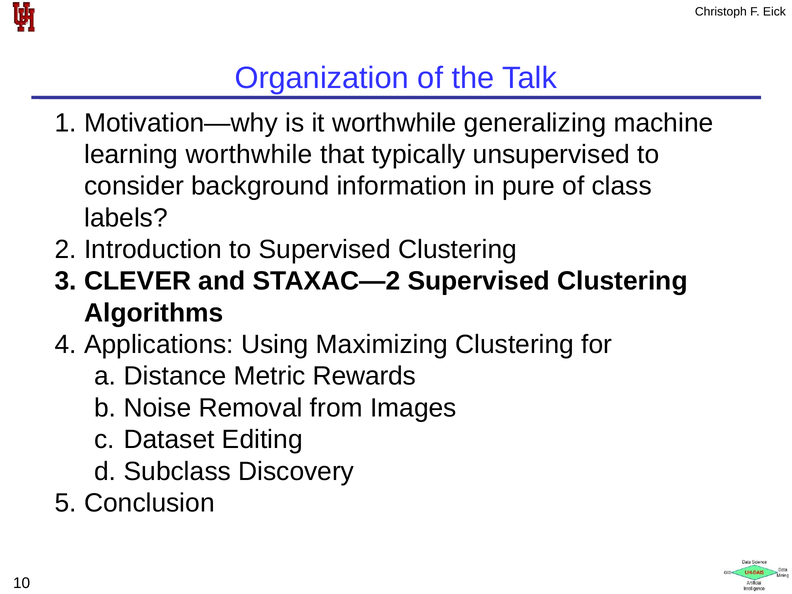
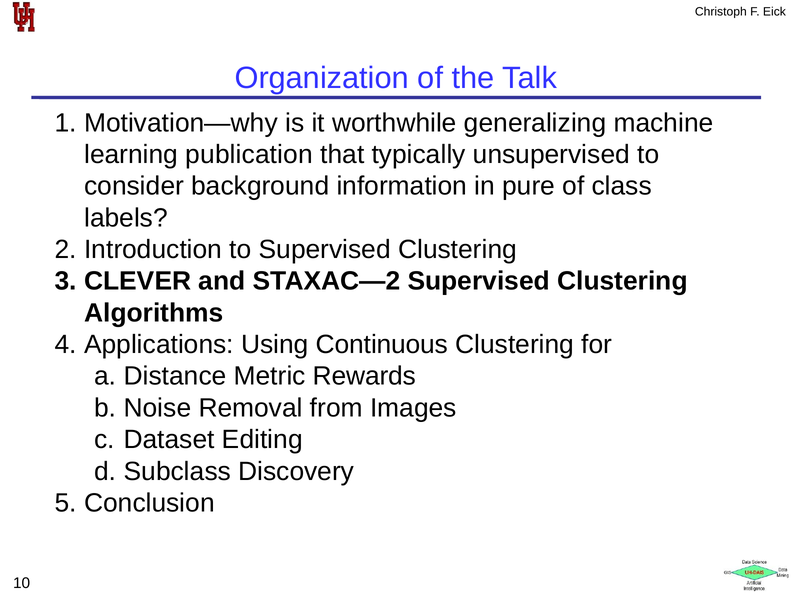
learning worthwhile: worthwhile -> publication
Maximizing: Maximizing -> Continuous
